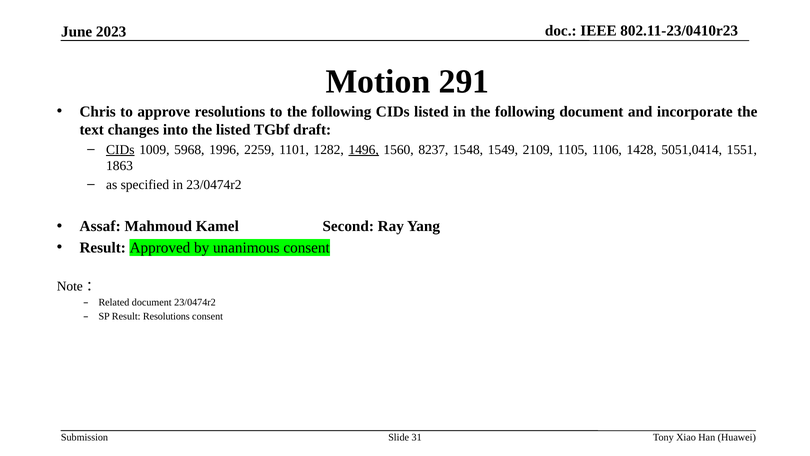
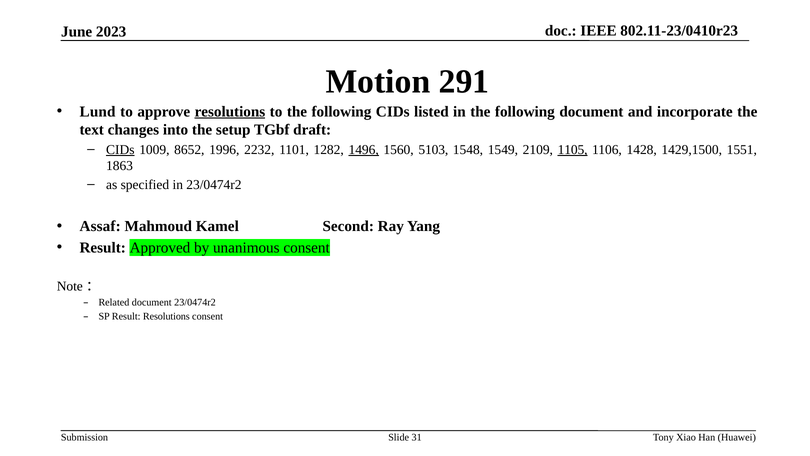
Chris: Chris -> Lund
resolutions at (230, 111) underline: none -> present
the listed: listed -> setup
5968: 5968 -> 8652
2259: 2259 -> 2232
8237: 8237 -> 5103
1105 underline: none -> present
5051,0414: 5051,0414 -> 1429,1500
